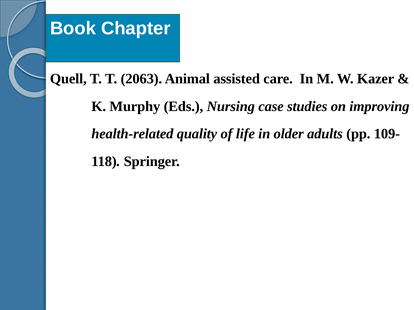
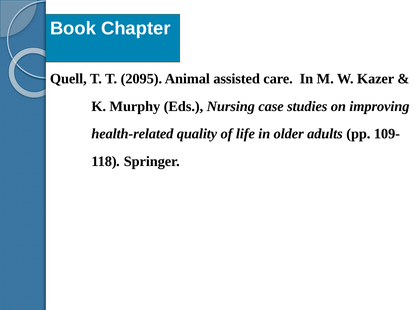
2063: 2063 -> 2095
